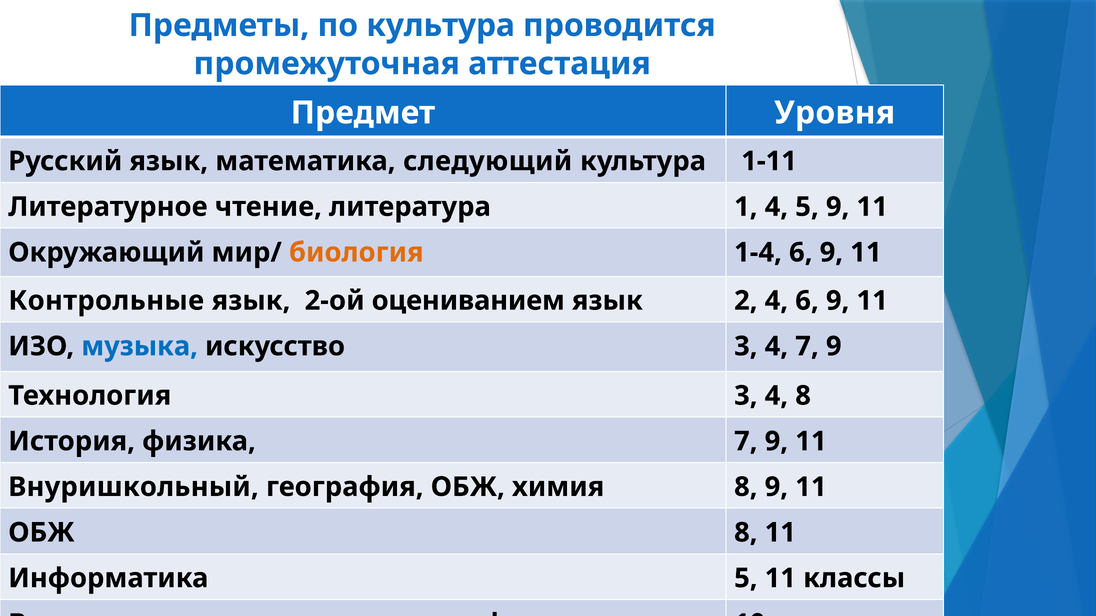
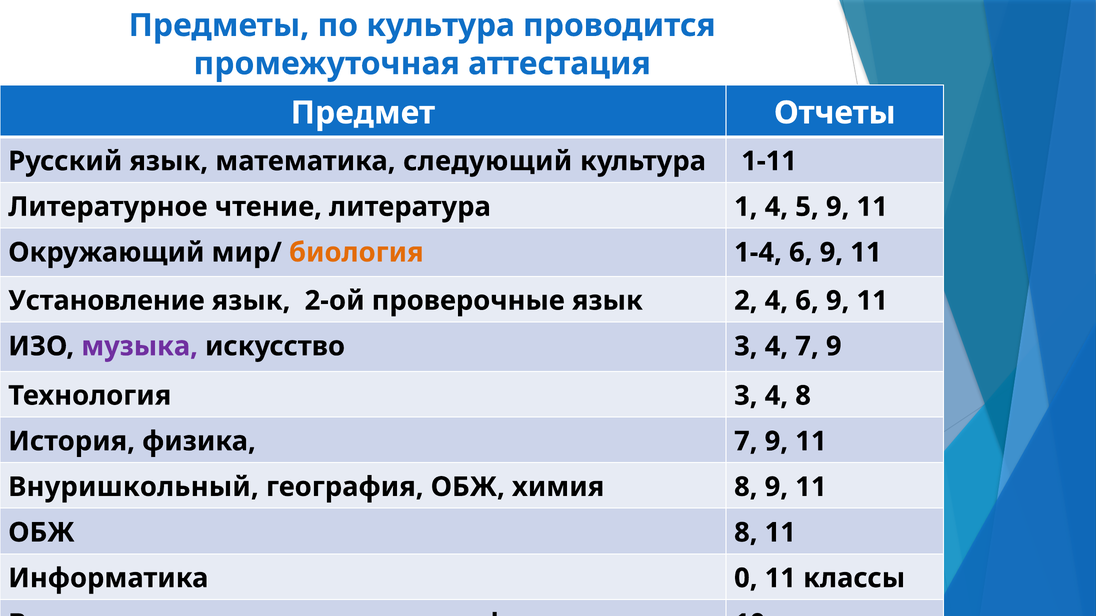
Уровня: Уровня -> Отчеты
Контрольные: Контрольные -> Установление
оцениванием: оцениванием -> проверочные
музыка colour: blue -> purple
Информатика 5: 5 -> 0
